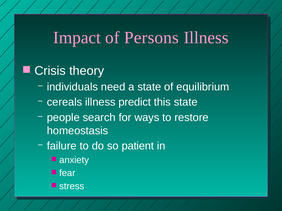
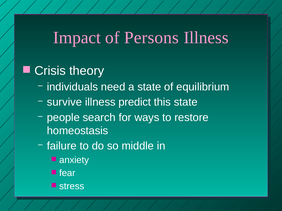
cereals: cereals -> survive
patient: patient -> middle
